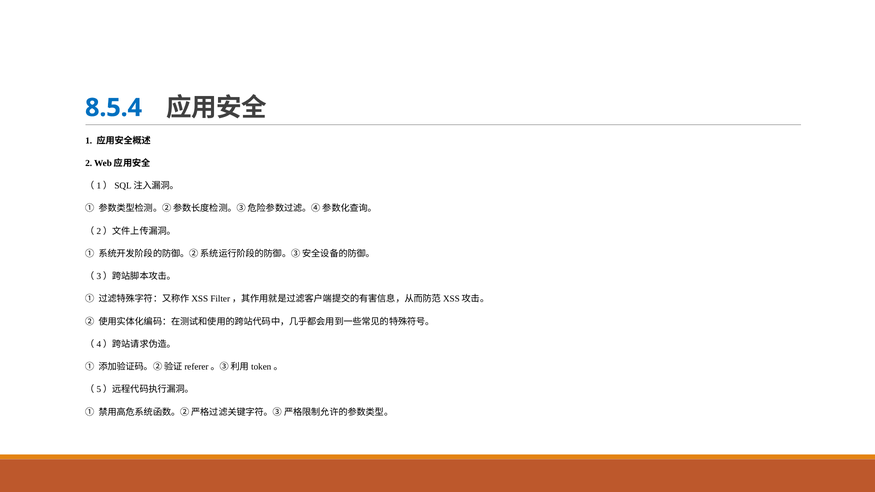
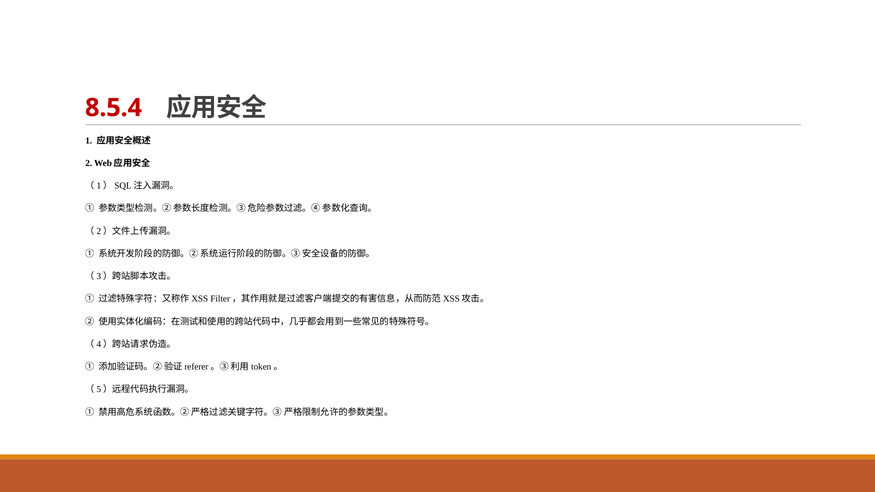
8.5.4 colour: blue -> red
